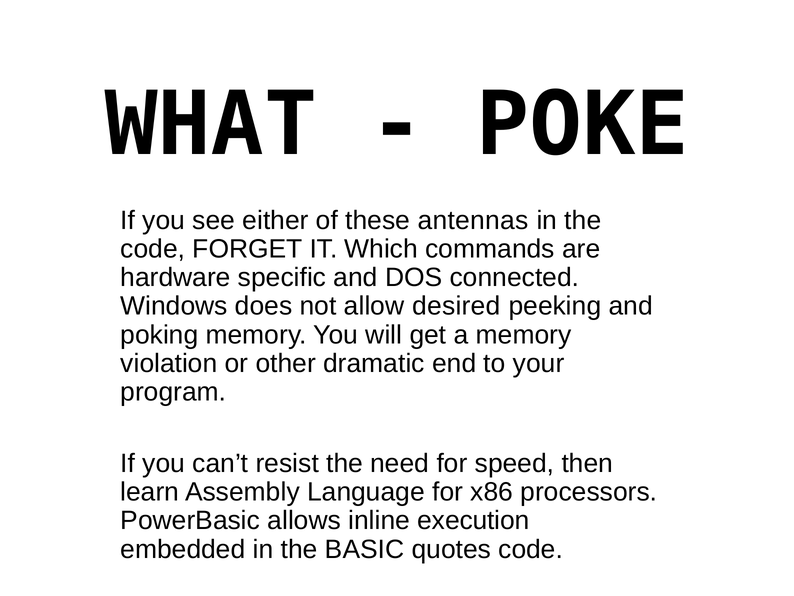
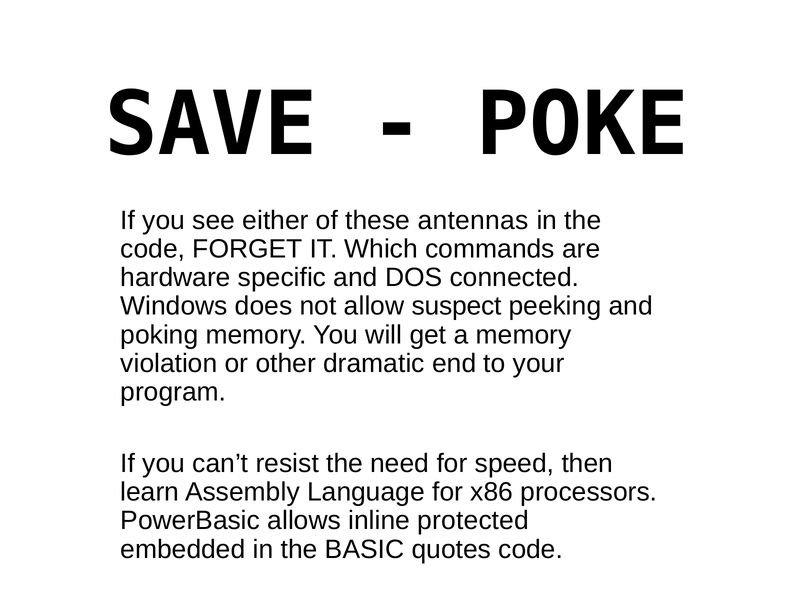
WHAT: WHAT -> SAVE
desired: desired -> suspect
execution: execution -> protected
